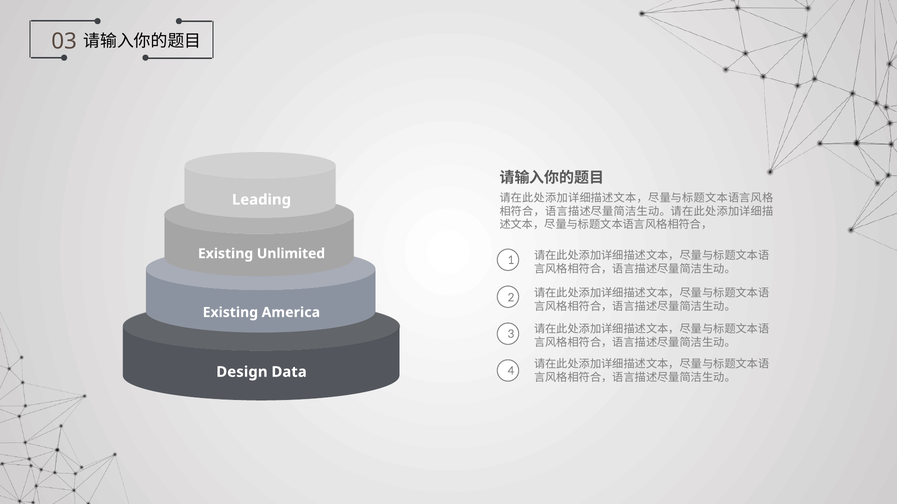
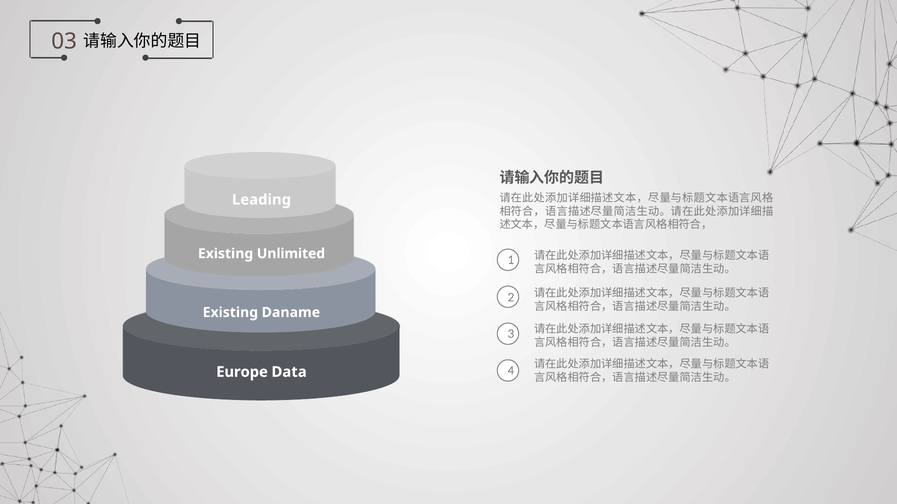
America: America -> Daname
Design: Design -> Europe
